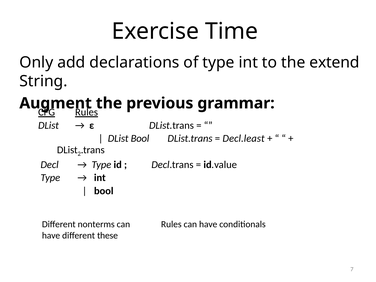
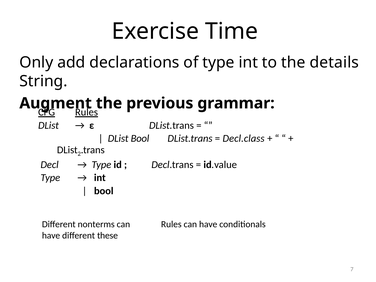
extend: extend -> details
Decl.least: Decl.least -> Decl.class
